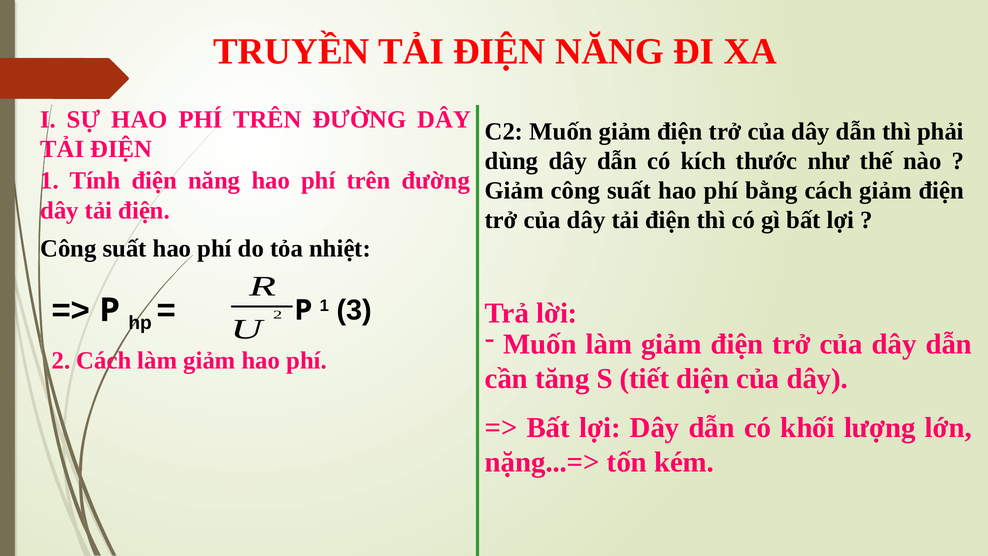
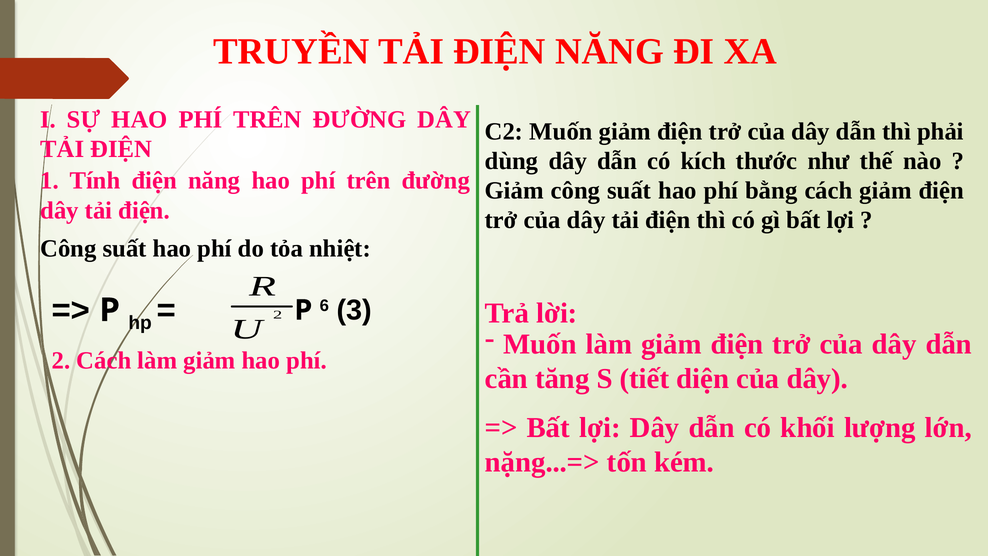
P 1: 1 -> 6
